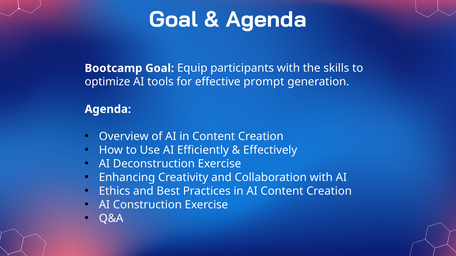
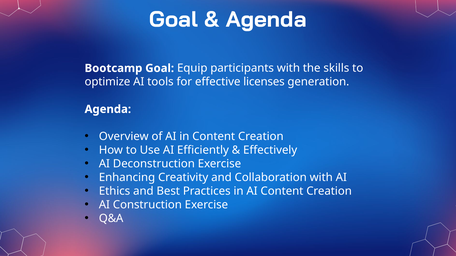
prompt: prompt -> licenses
